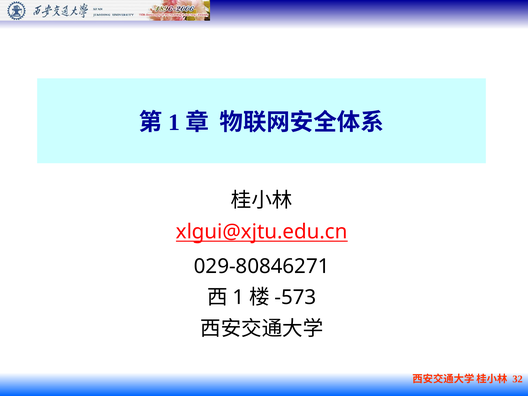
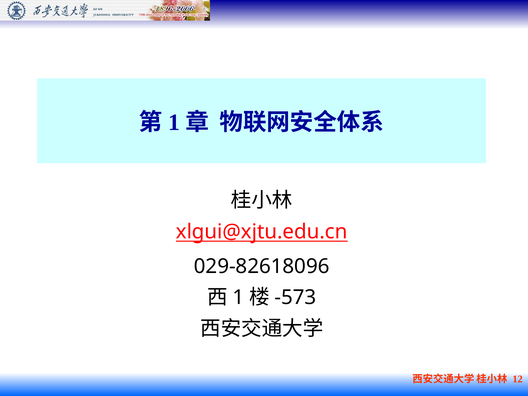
029-80846271: 029-80846271 -> 029-82618096
32: 32 -> 12
